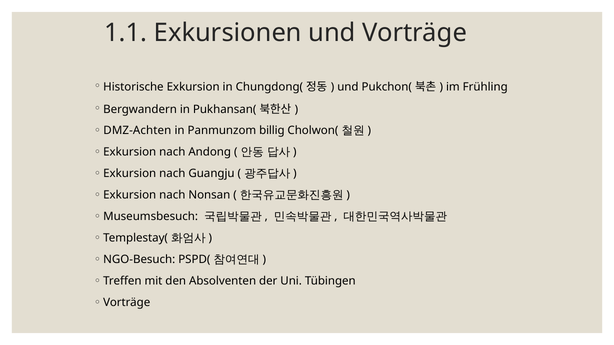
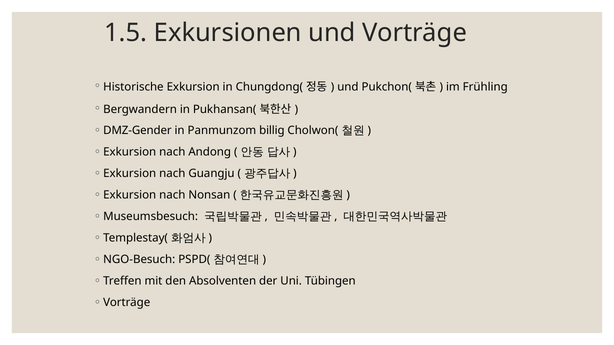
1.1: 1.1 -> 1.5
DMZ-Achten: DMZ-Achten -> DMZ-Gender
